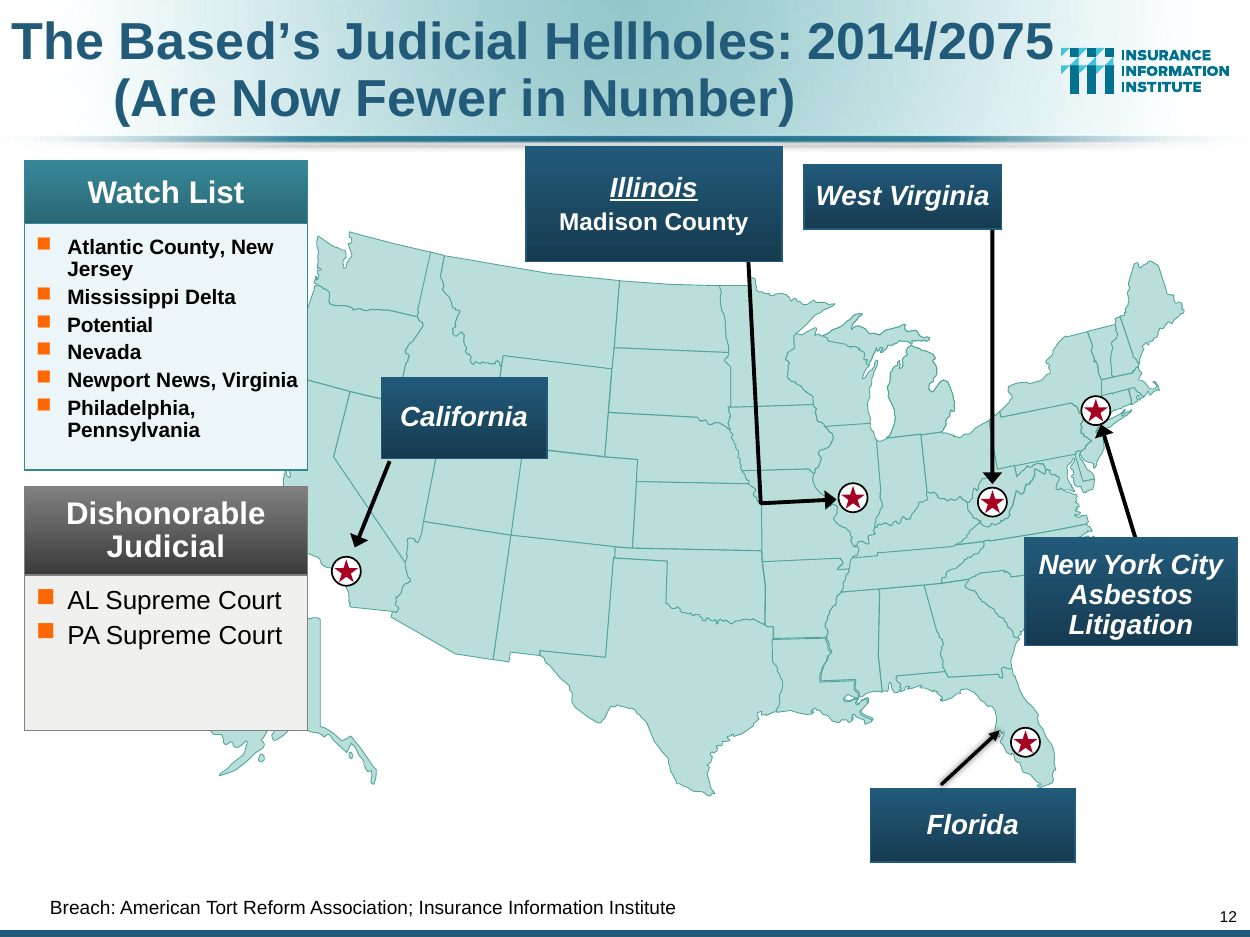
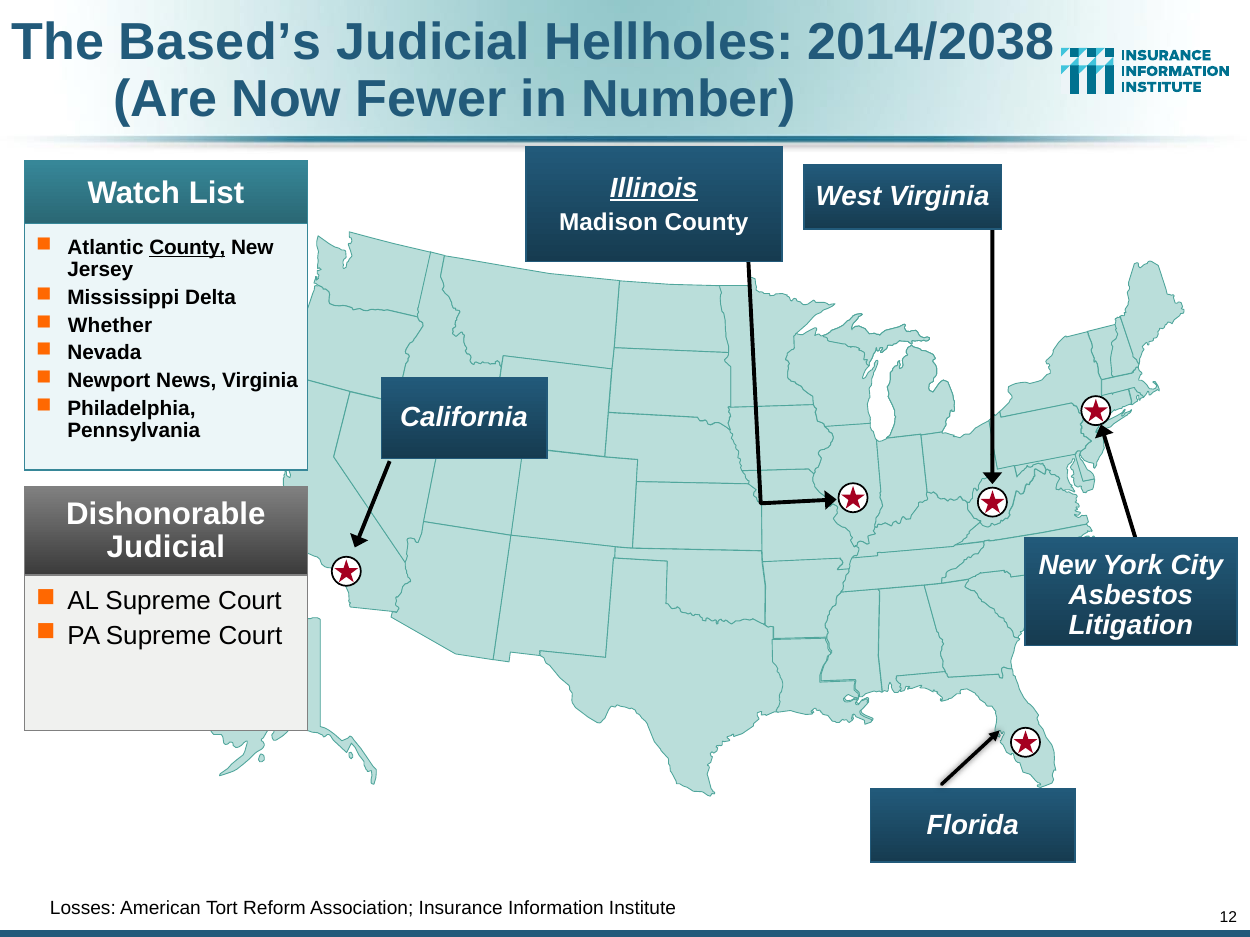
2014/2075: 2014/2075 -> 2014/2038
County at (187, 248) underline: none -> present
Potential: Potential -> Whether
Breach: Breach -> Losses
